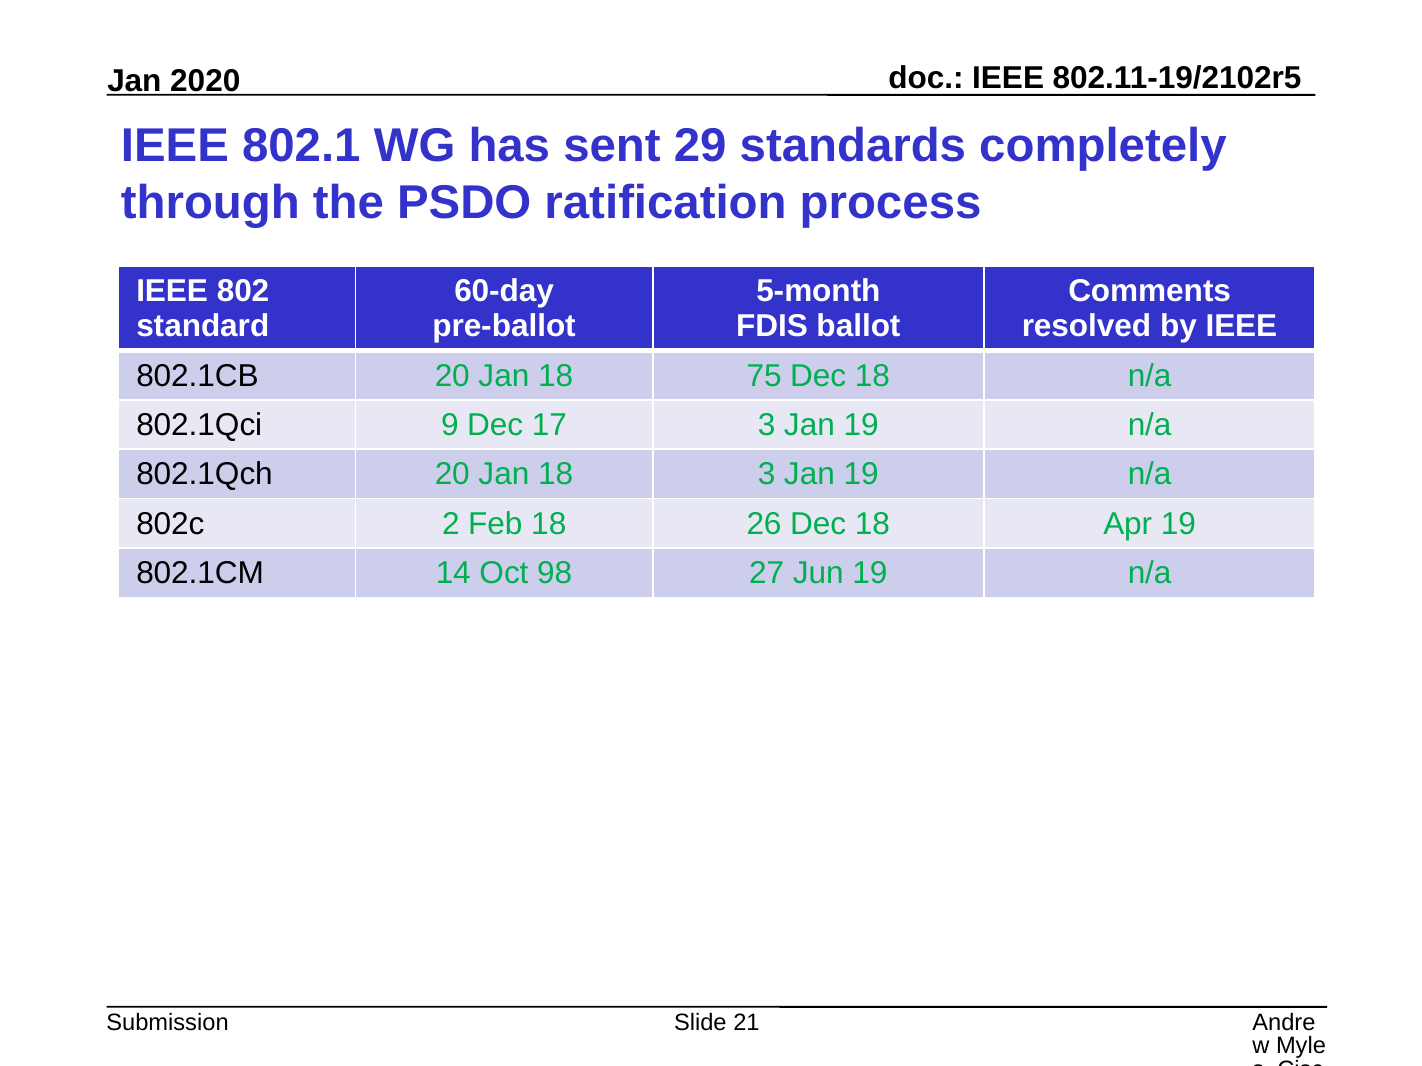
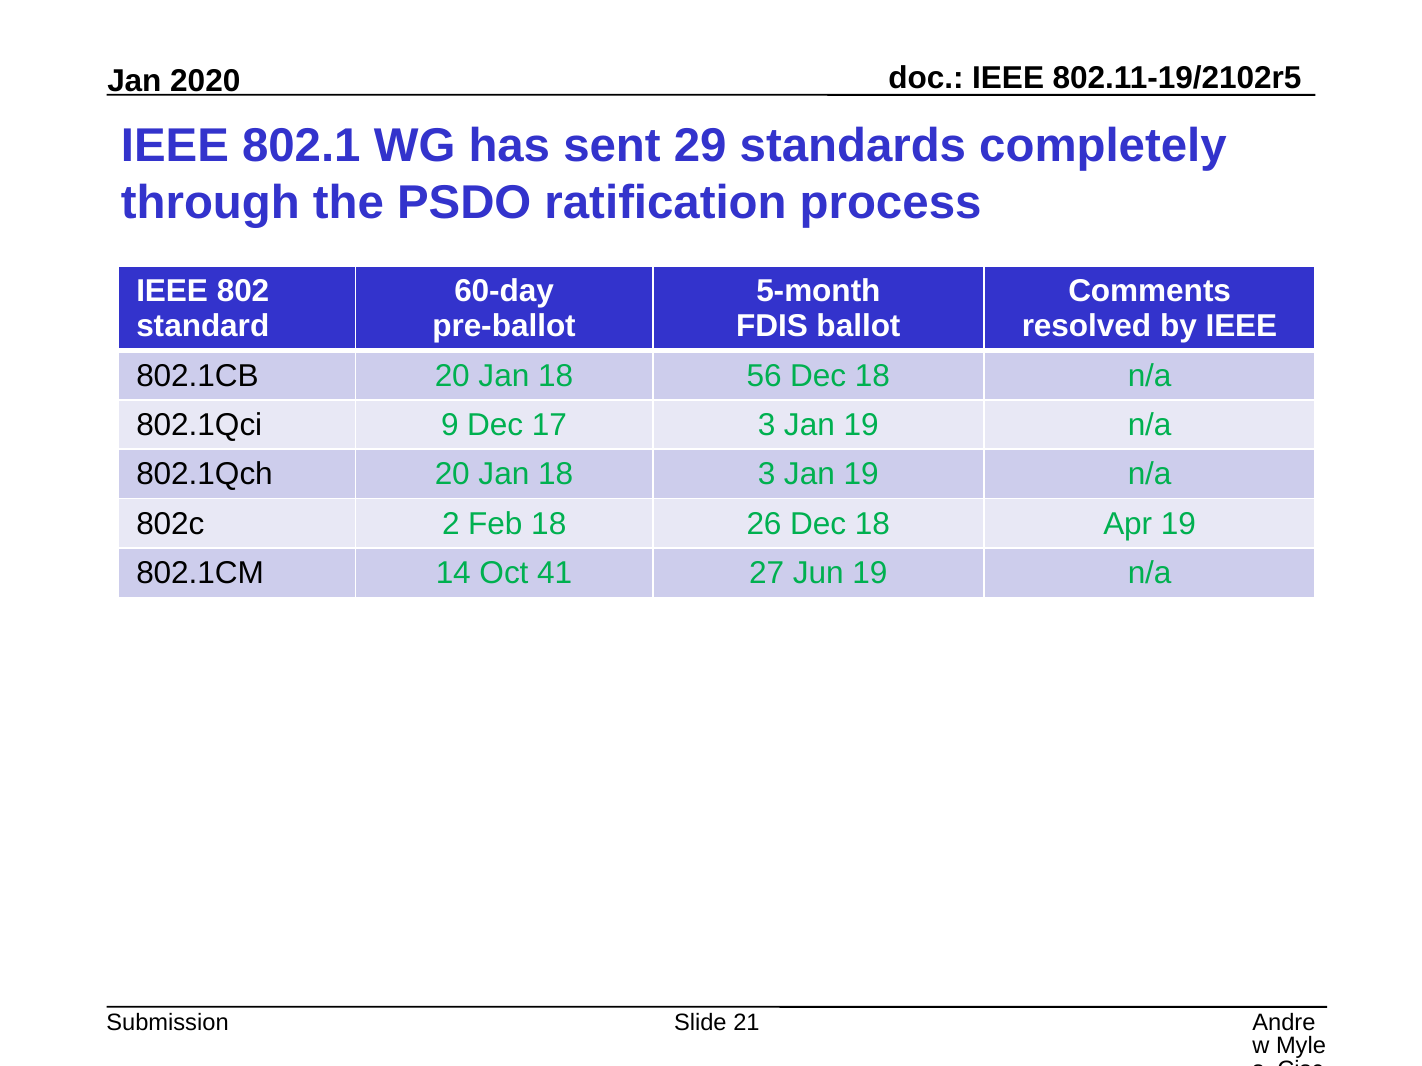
75: 75 -> 56
98: 98 -> 41
